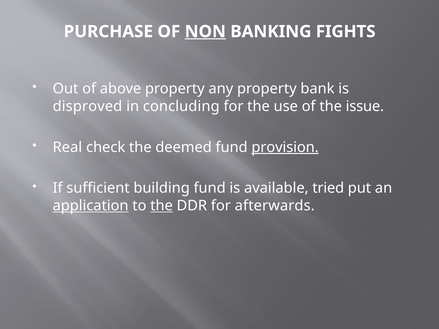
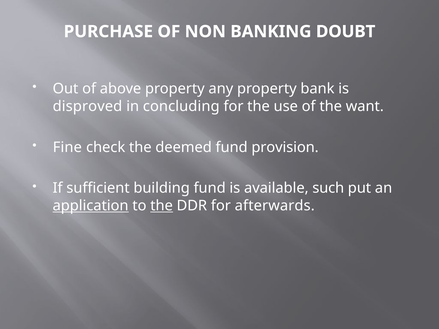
NON underline: present -> none
FIGHTS: FIGHTS -> DOUBT
issue: issue -> want
Real: Real -> Fine
provision underline: present -> none
tried: tried -> such
